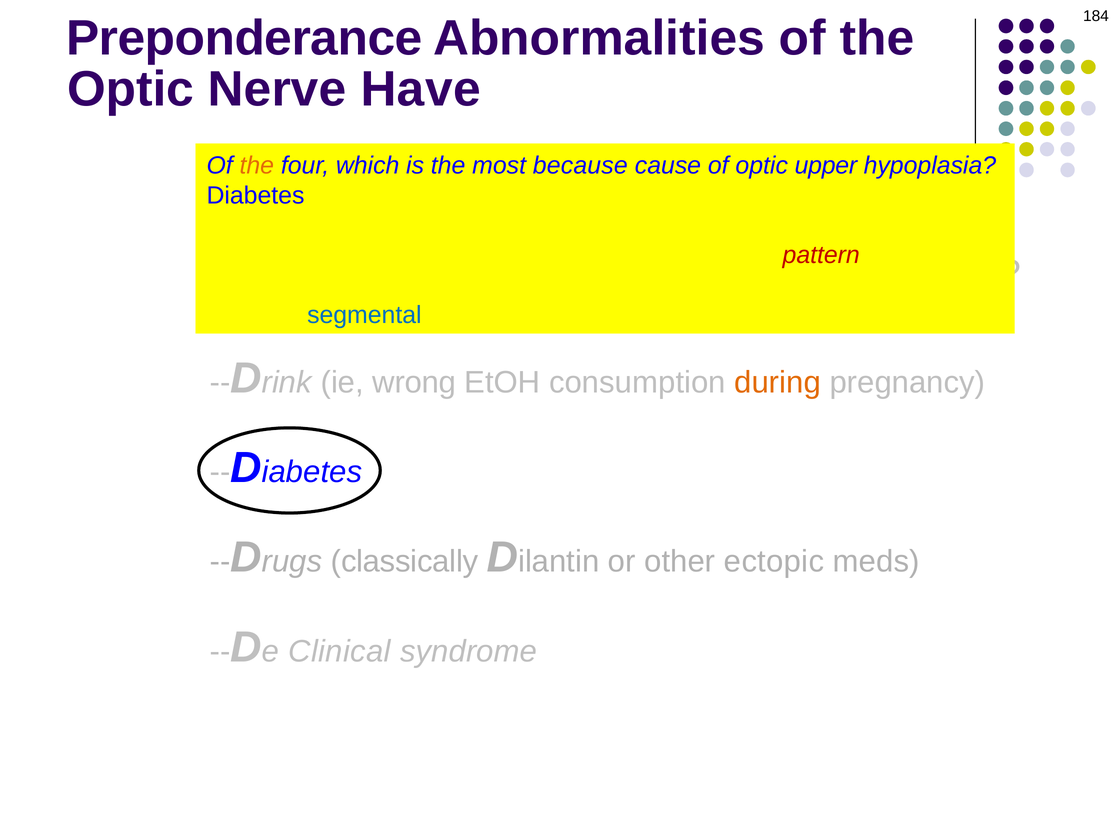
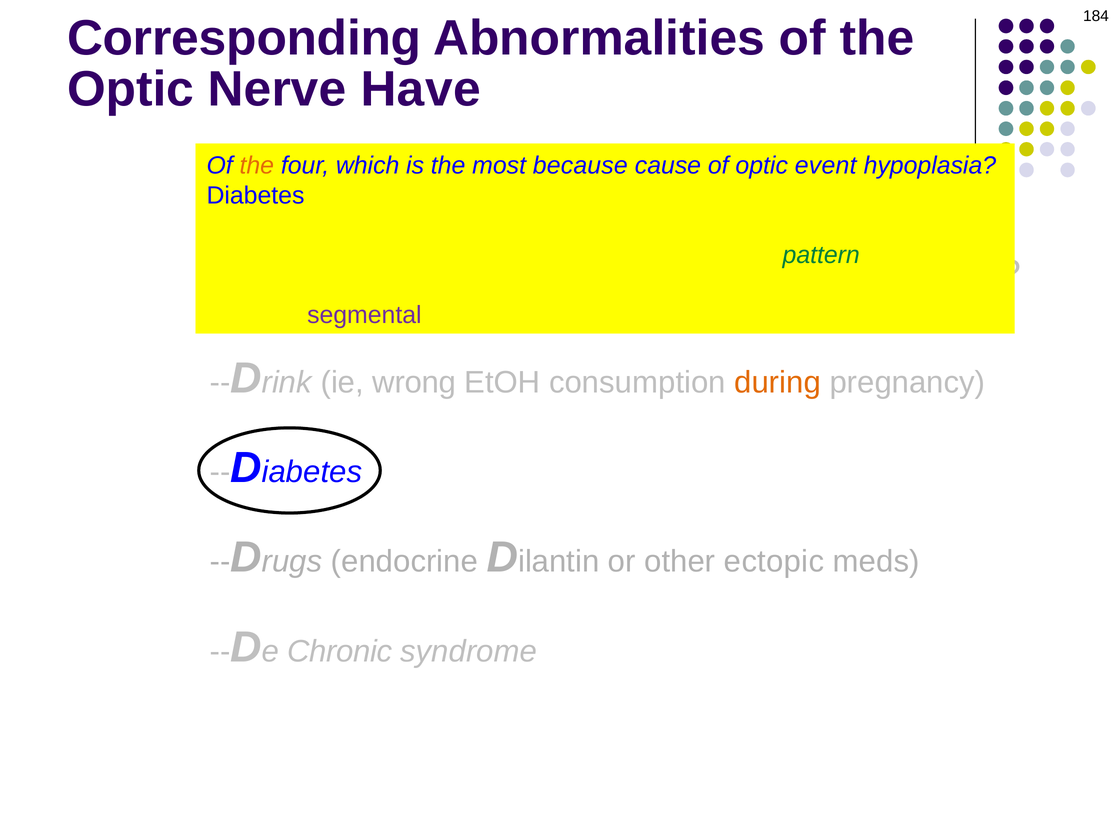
Preponderance: Preponderance -> Corresponding
upper: upper -> event
pattern colour: red -> green
segmental colour: blue -> purple
classically: classically -> endocrine
Clinical: Clinical -> Chronic
